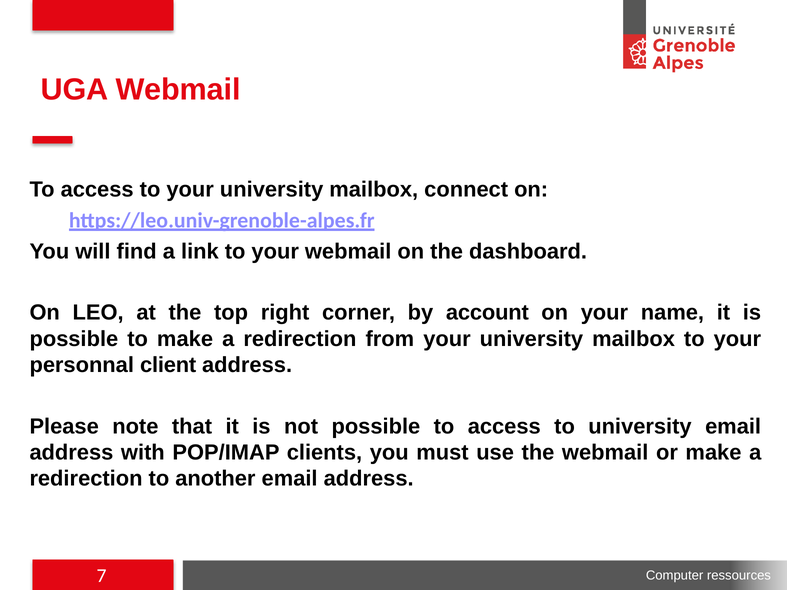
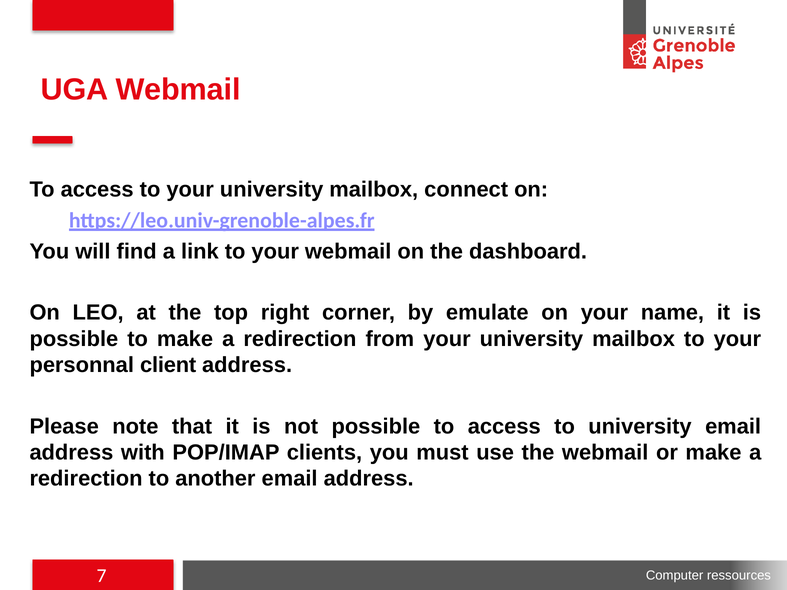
account: account -> emulate
